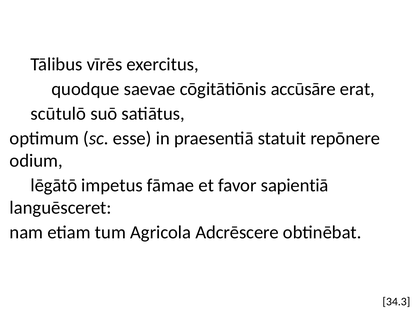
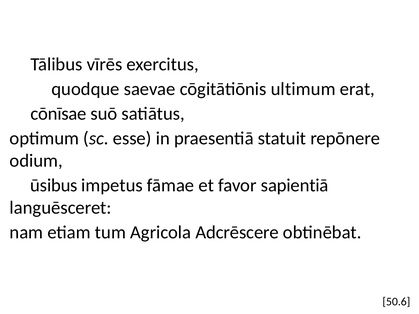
accūsāre: accūsāre -> ultimum
scūtulō: scūtulō -> cōnīsae
lēgātō: lēgātō -> ūsibus
34.3: 34.3 -> 50.6
